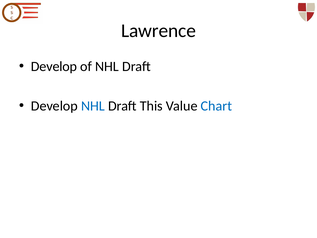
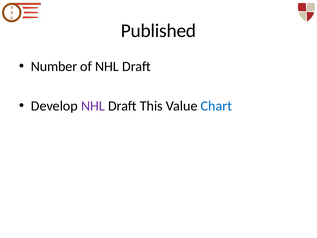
Lawrence: Lawrence -> Published
Develop at (54, 67): Develop -> Number
NHL at (93, 106) colour: blue -> purple
